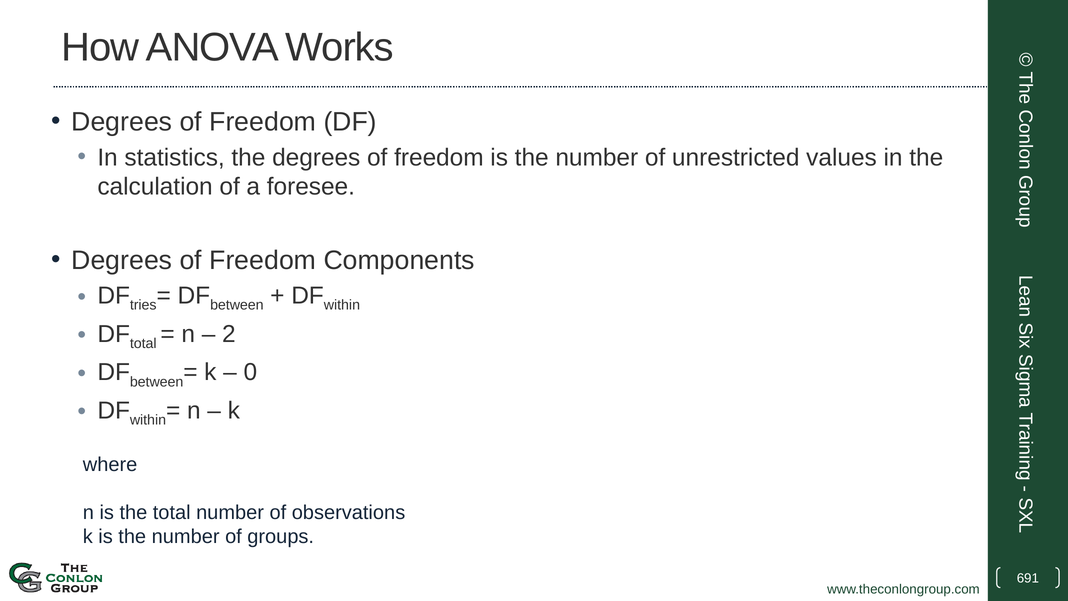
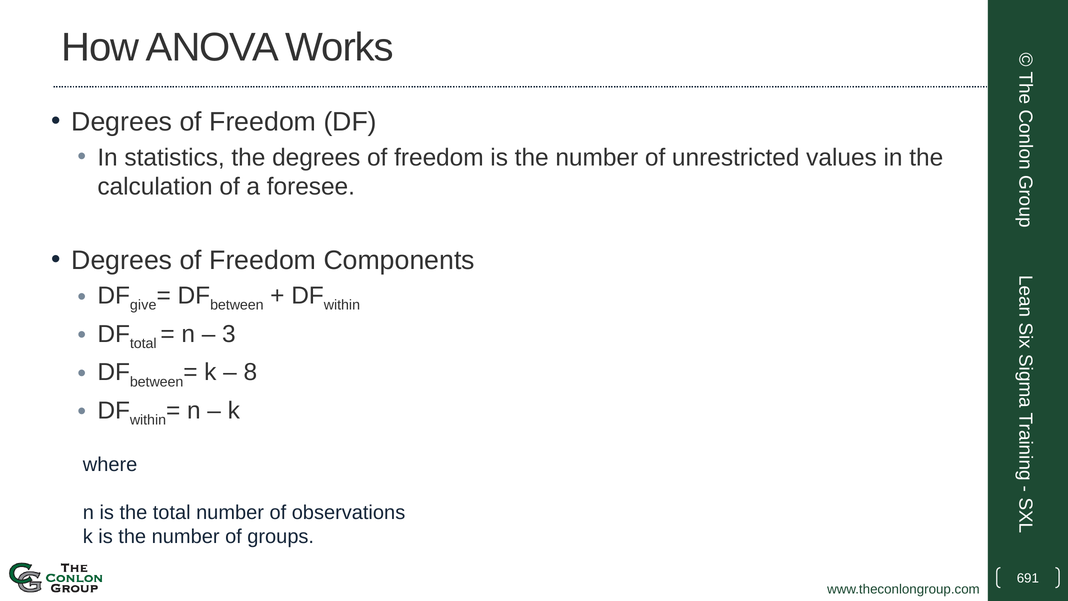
tries: tries -> give
2: 2 -> 3
0: 0 -> 8
